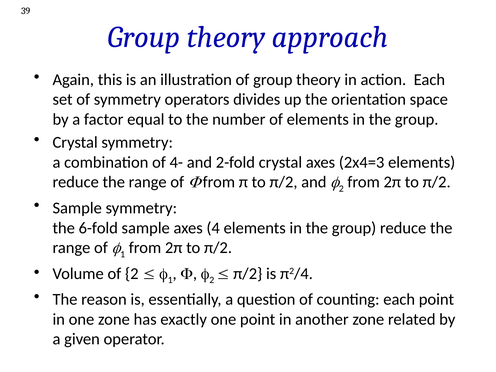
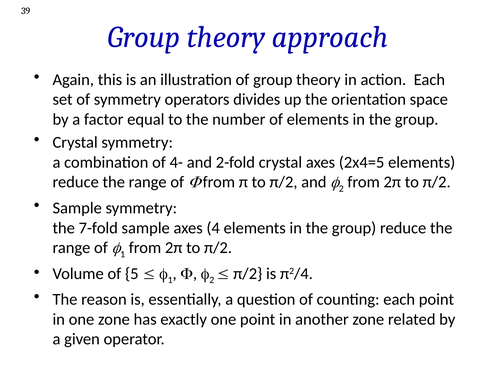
2x4=3: 2x4=3 -> 2x4=5
6-fold: 6-fold -> 7-fold
of 2: 2 -> 5
